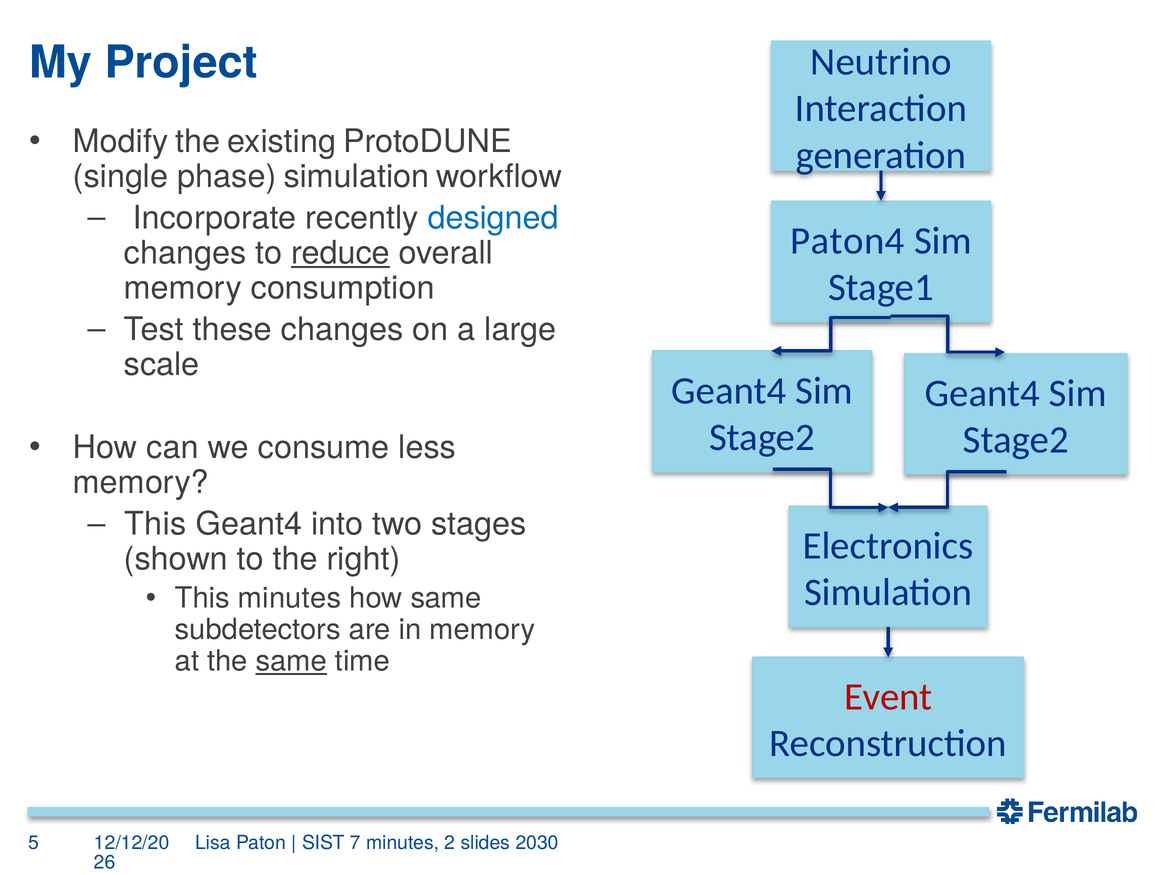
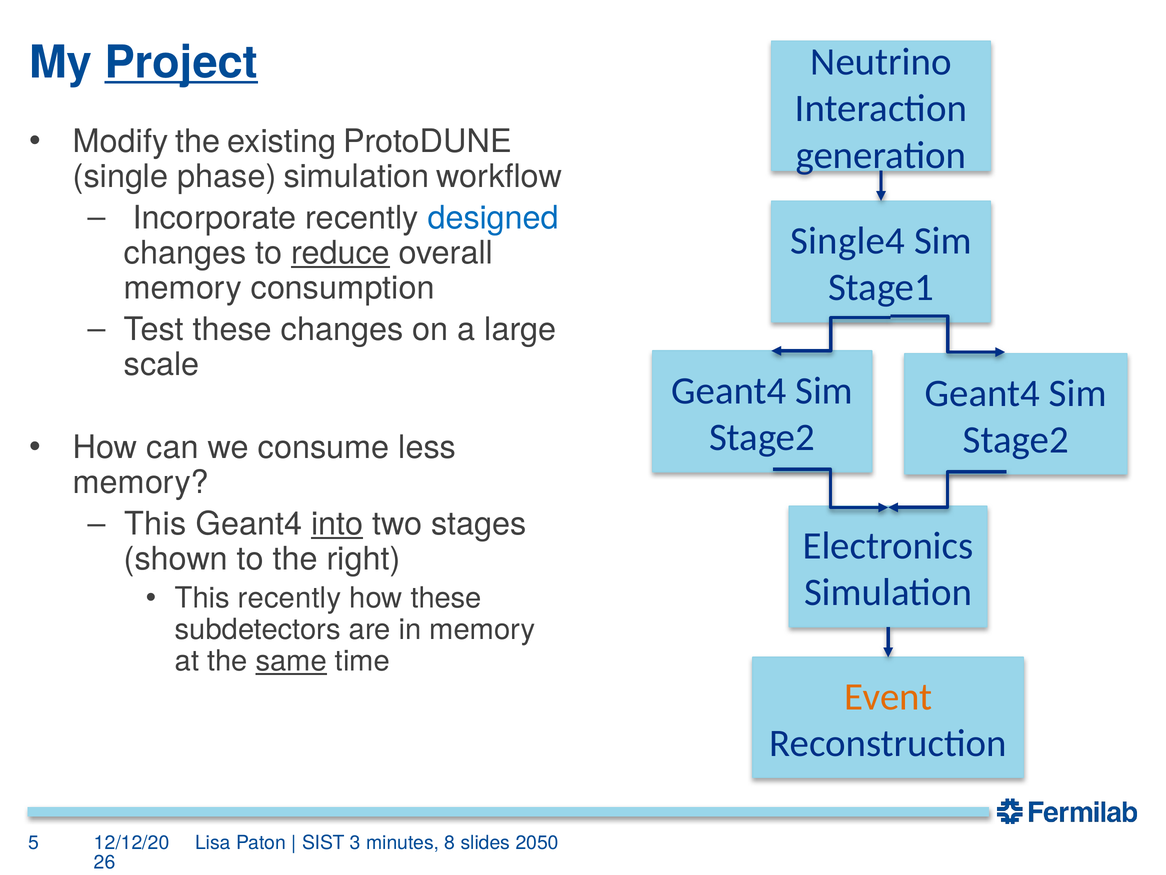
Project underline: none -> present
Paton4: Paton4 -> Single4
into underline: none -> present
This minutes: minutes -> recently
how same: same -> these
Event colour: red -> orange
7: 7 -> 3
2: 2 -> 8
2030: 2030 -> 2050
